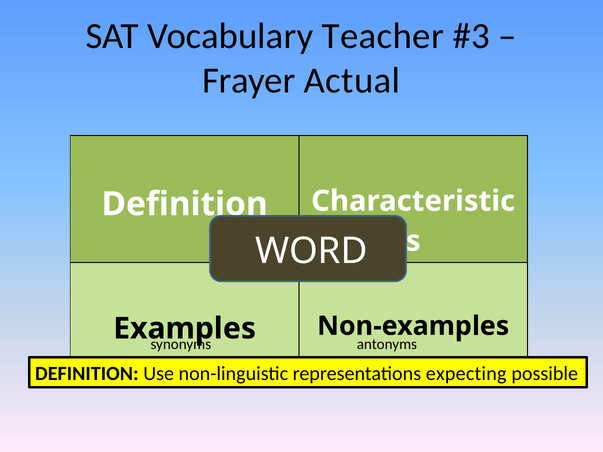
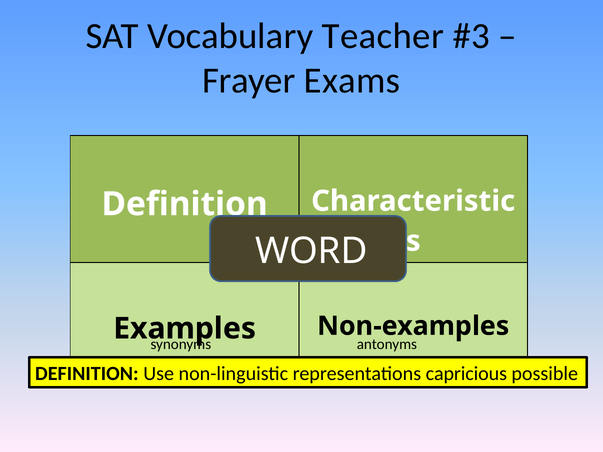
Actual: Actual -> Exams
expecting: expecting -> capricious
